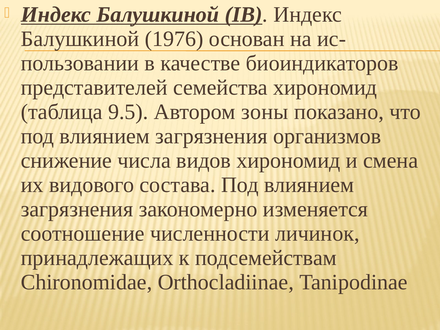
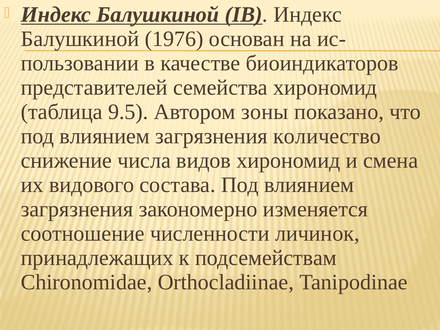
организмов: организмов -> количество
